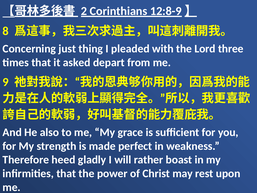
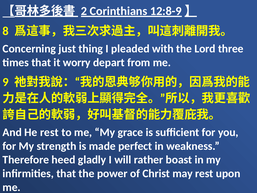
asked: asked -> worry
He also: also -> rest
